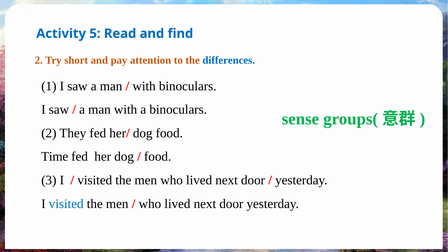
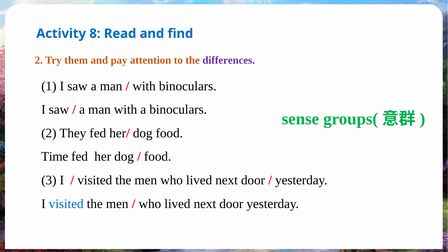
5: 5 -> 8
short: short -> them
differences colour: blue -> purple
